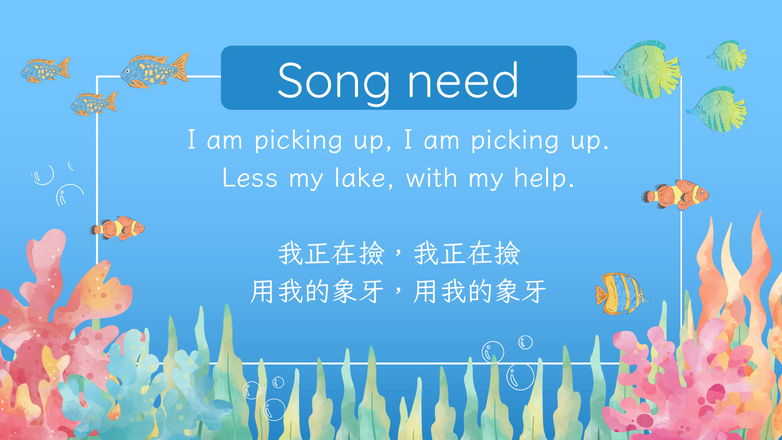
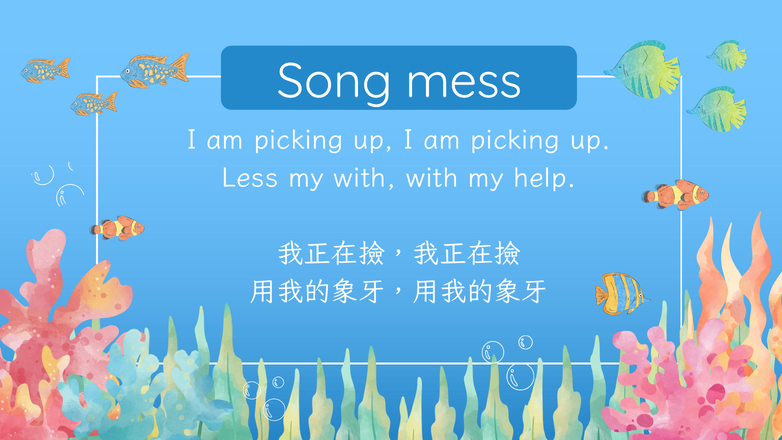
need: need -> mess
my lake: lake -> with
